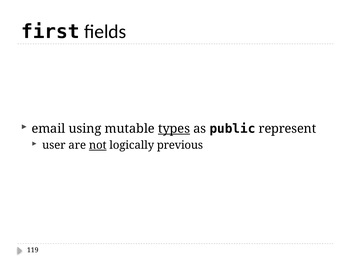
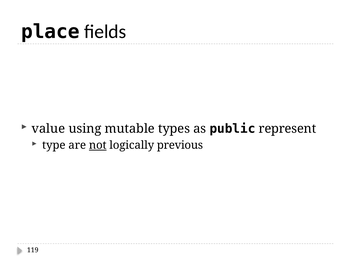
first: first -> place
email: email -> value
types underline: present -> none
user: user -> type
